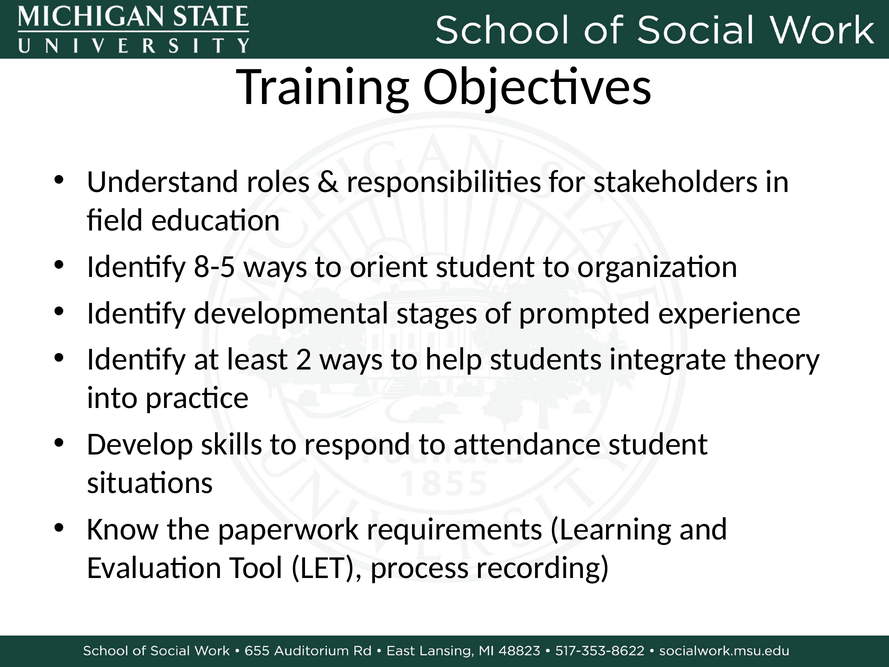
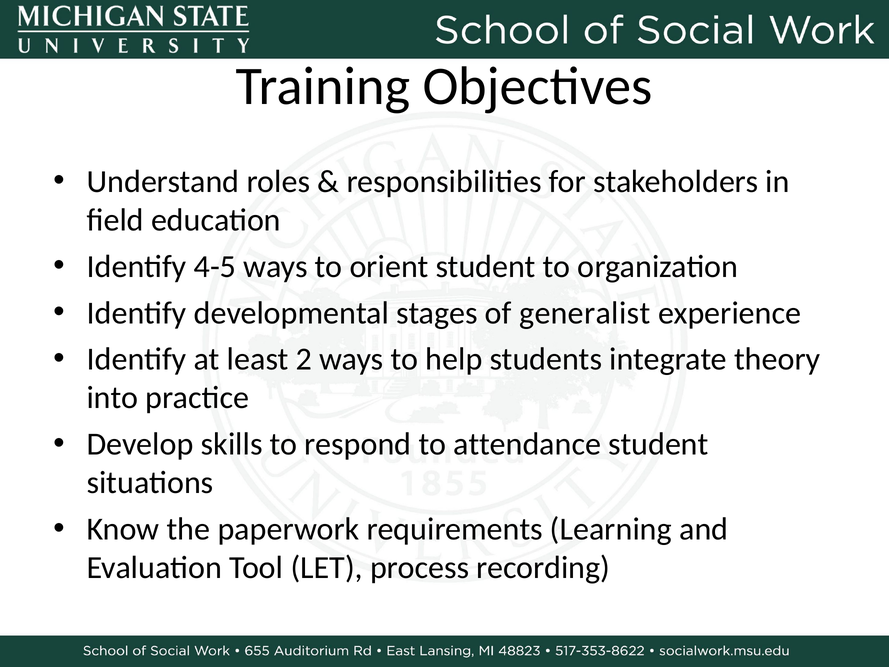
8-5: 8-5 -> 4-5
prompted: prompted -> generalist
